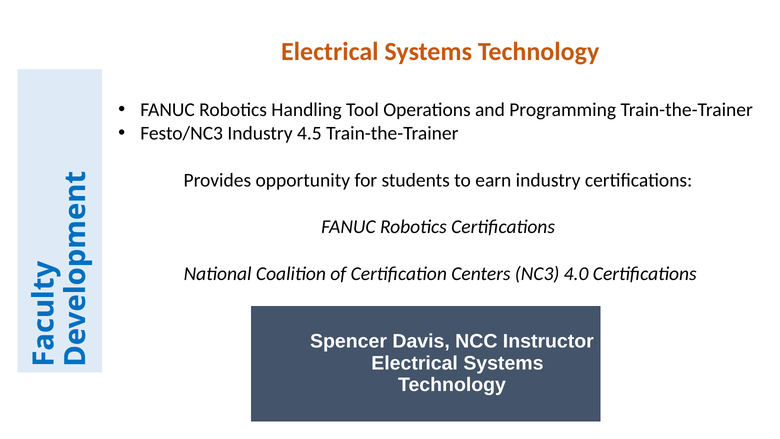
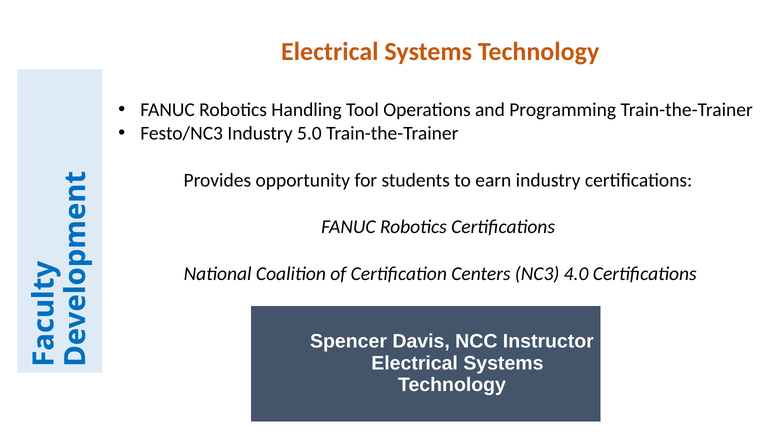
4.5: 4.5 -> 5.0
